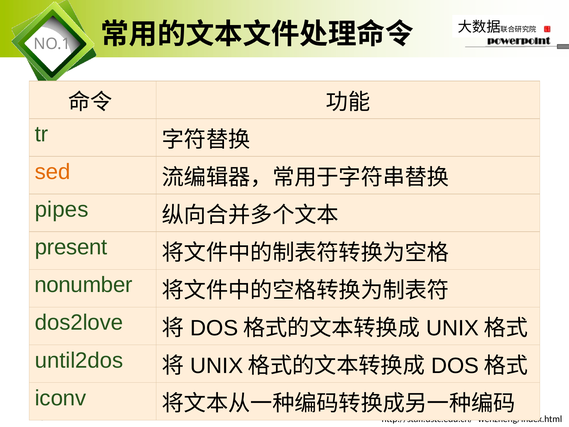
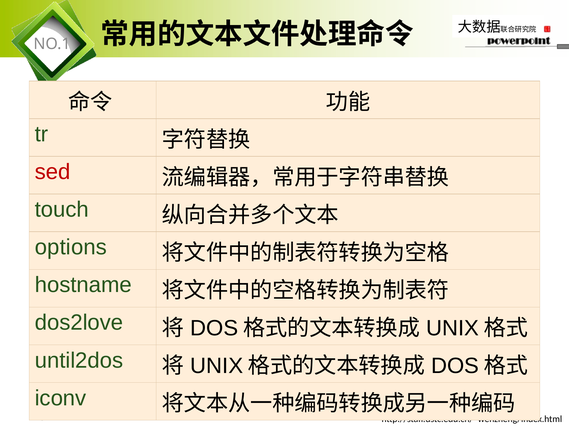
sed colour: orange -> red
pipes: pipes -> touch
present: present -> options
nonumber: nonumber -> hostname
